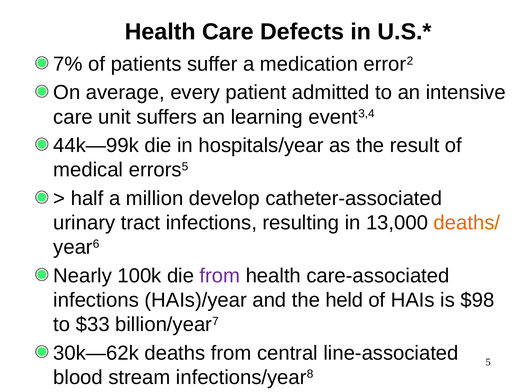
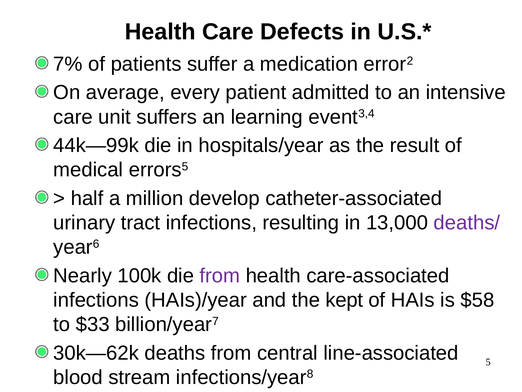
deaths/ colour: orange -> purple
held: held -> kept
$98: $98 -> $58
